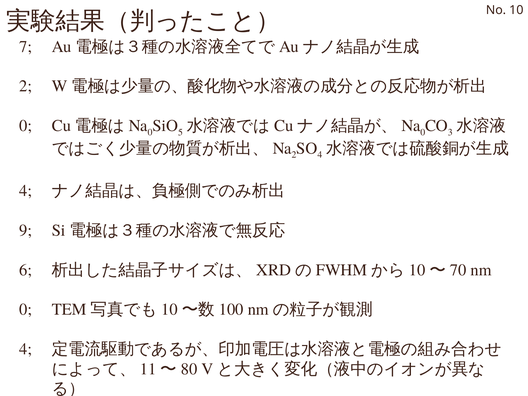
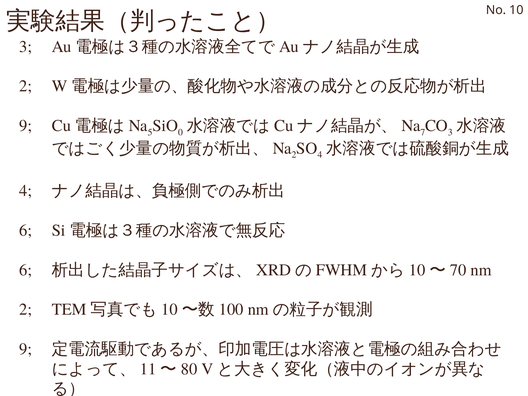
7 at (26, 47): 7 -> 3
0 at (26, 126): 0 -> 9
0 at (150, 132): 0 -> 5
5: 5 -> 0
0 at (423, 132): 0 -> 7
9 at (26, 230): 9 -> 6
0 at (26, 310): 0 -> 2
4 at (26, 349): 4 -> 9
